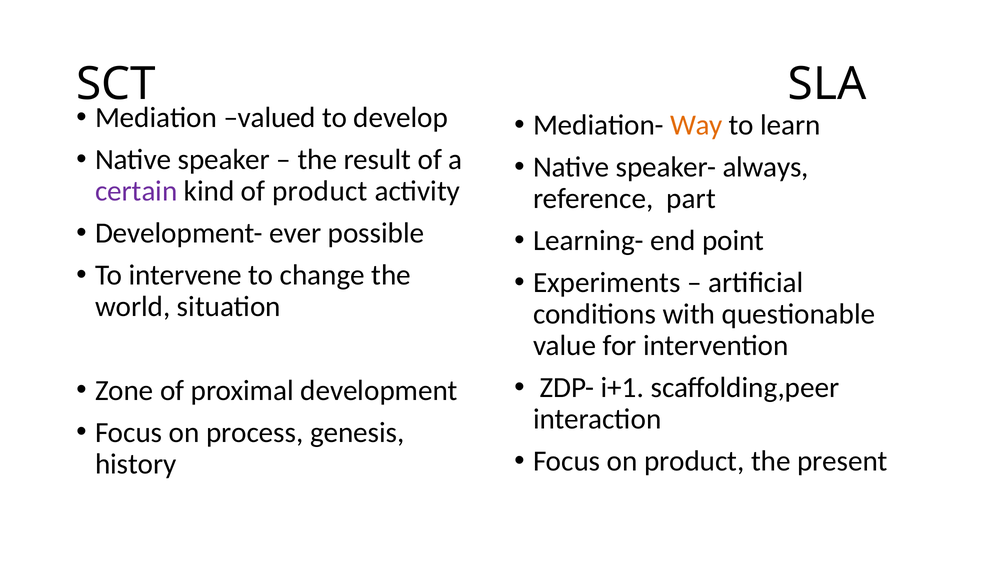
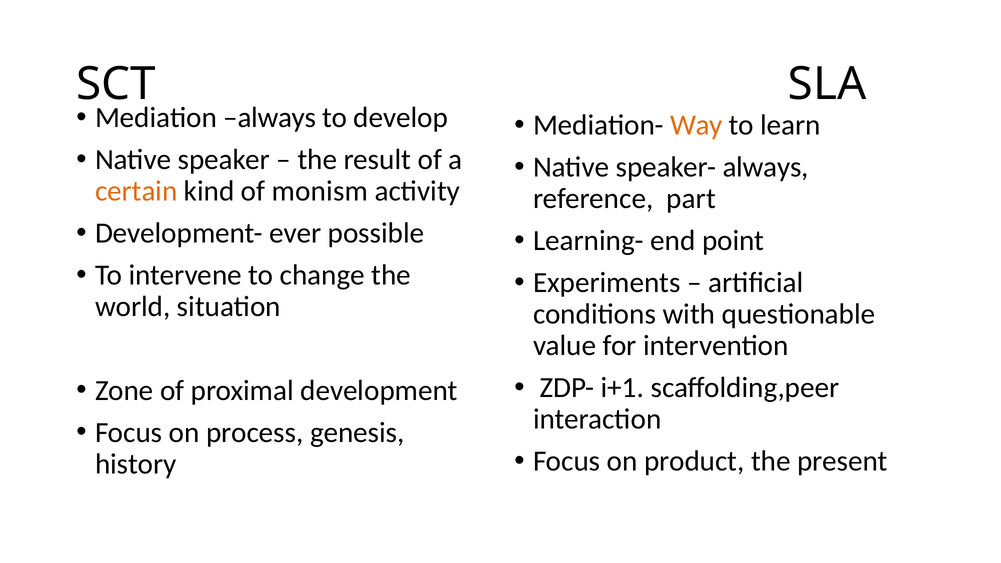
Mediation valued: valued -> always
certain colour: purple -> orange
of product: product -> monism
